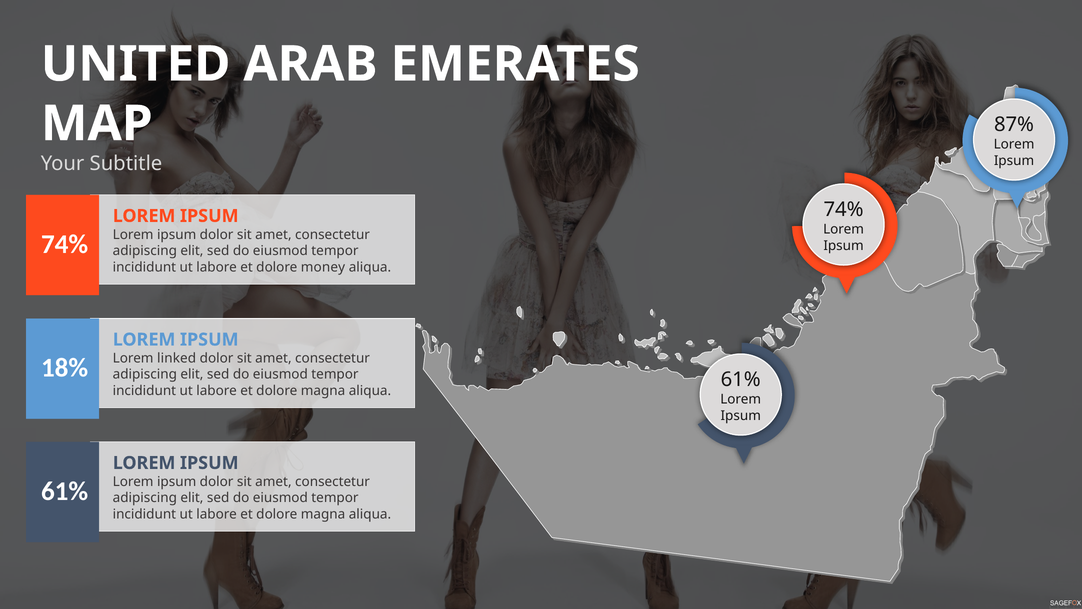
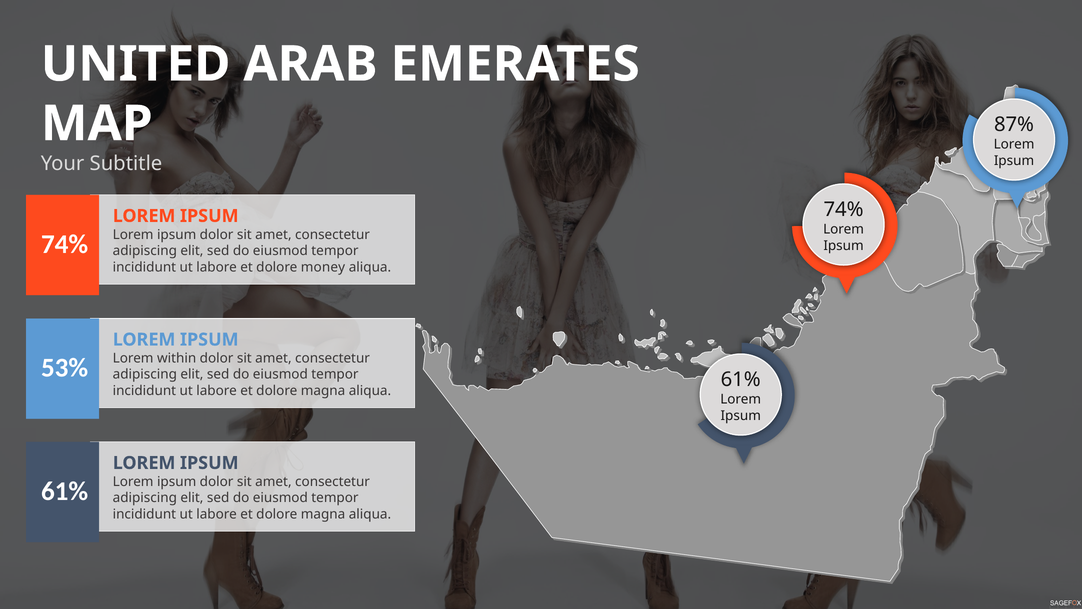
linked: linked -> within
18%: 18% -> 53%
